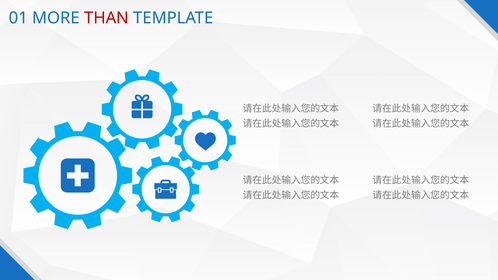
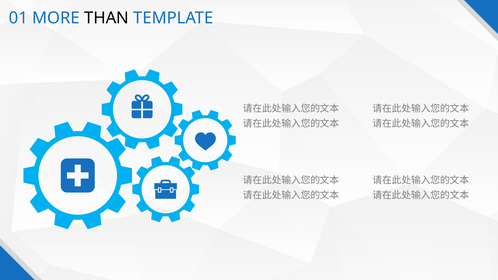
THAN colour: red -> black
